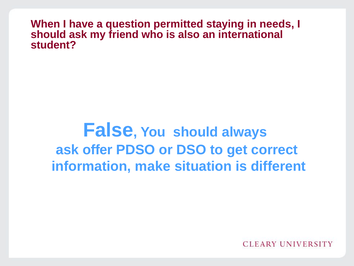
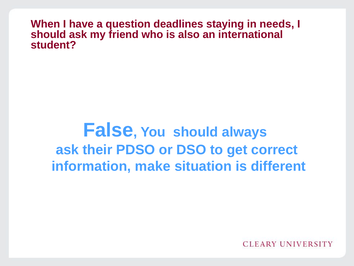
permitted: permitted -> deadlines
offer: offer -> their
